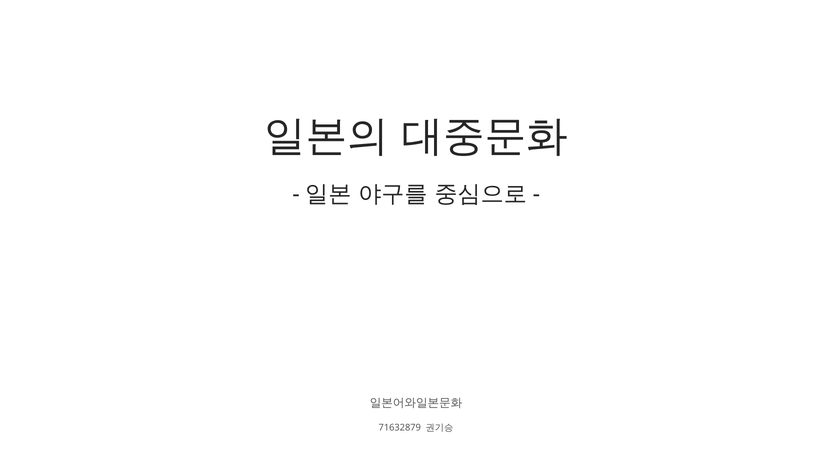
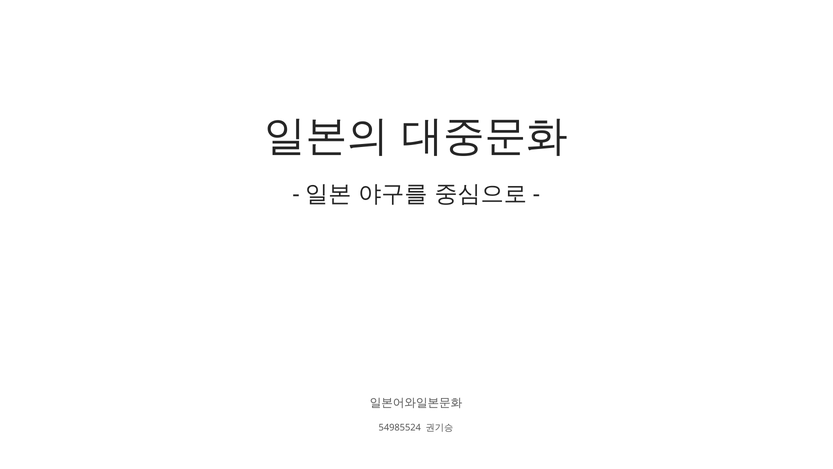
71632879: 71632879 -> 54985524
